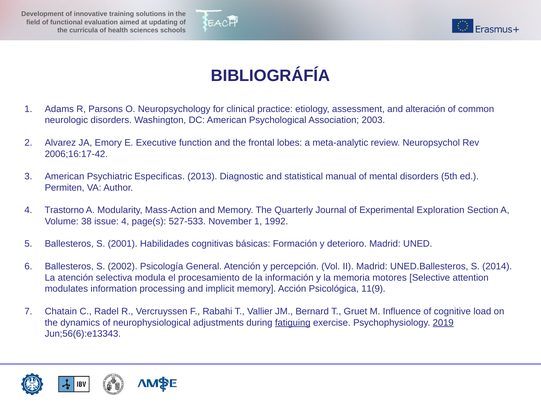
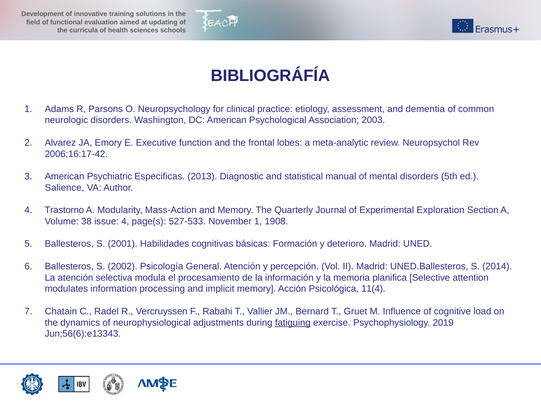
alteración: alteración -> dementia
Permiten: Permiten -> Salience
1992: 1992 -> 1908
motores: motores -> planifica
11(9: 11(9 -> 11(4
2019 underline: present -> none
